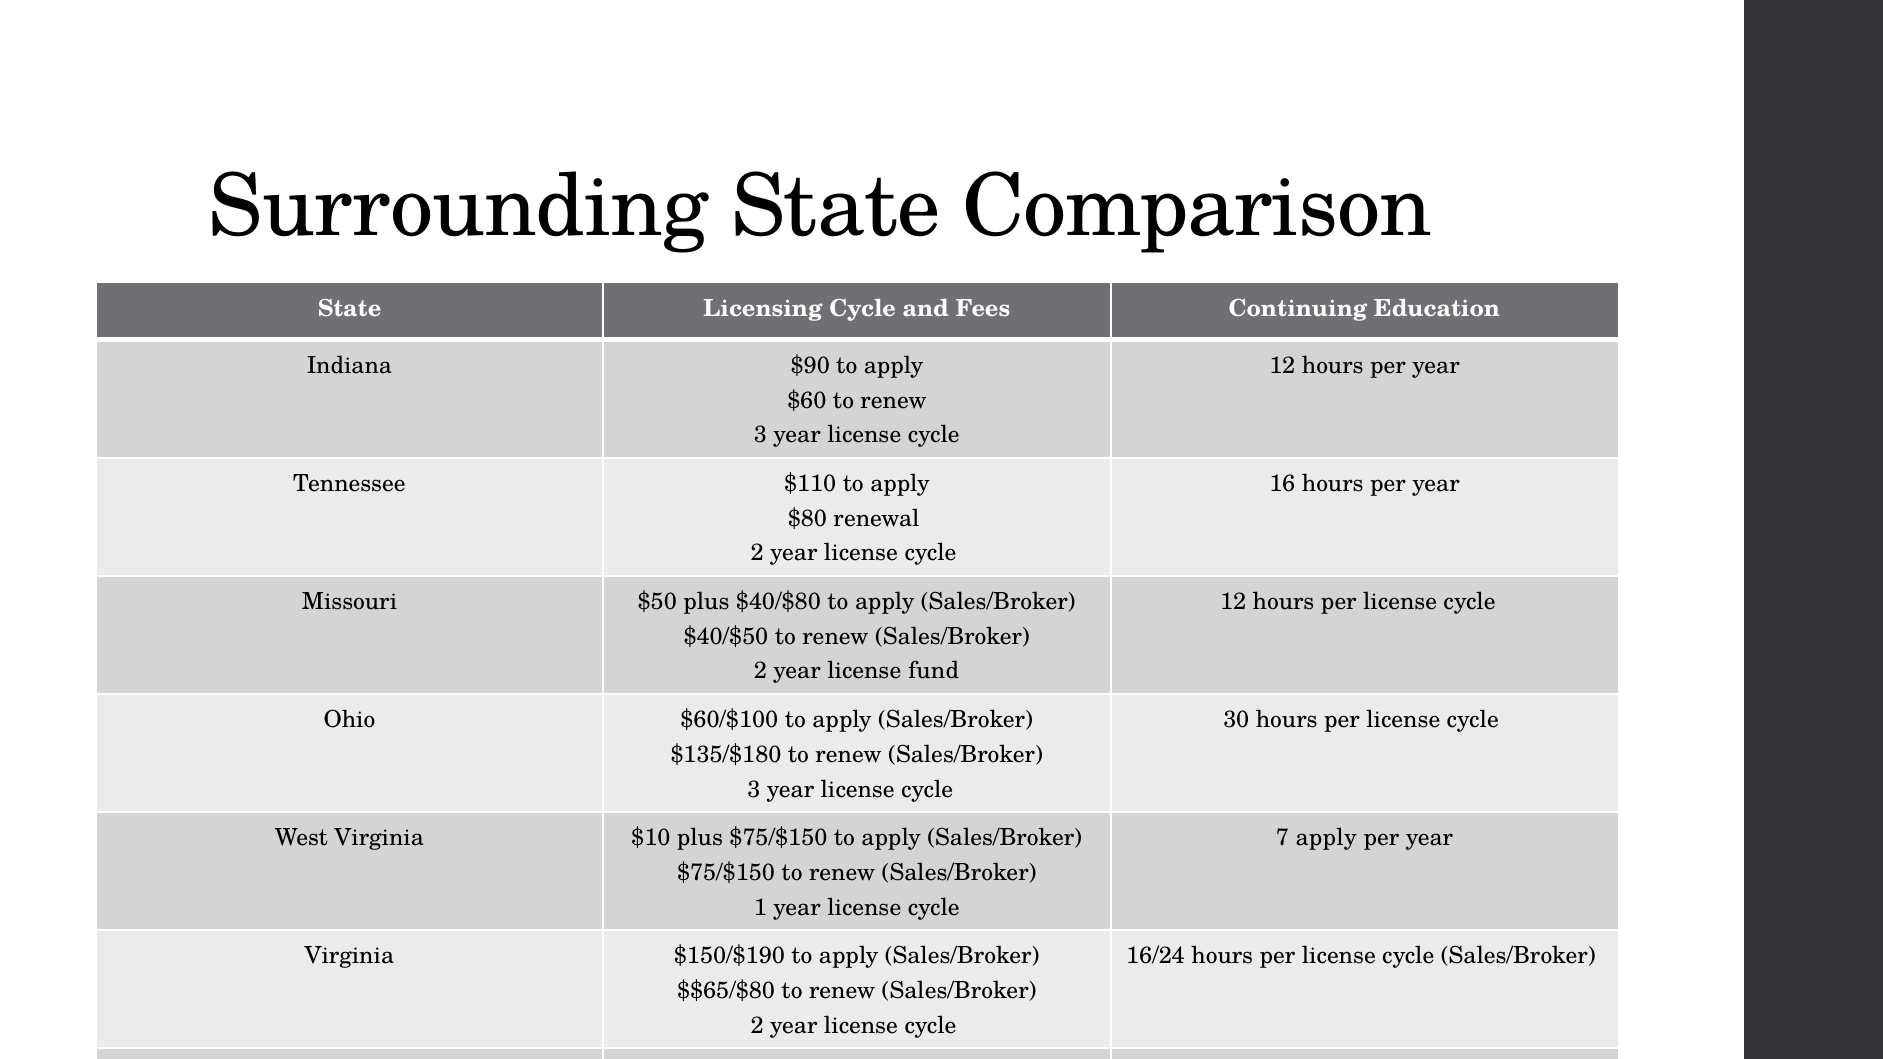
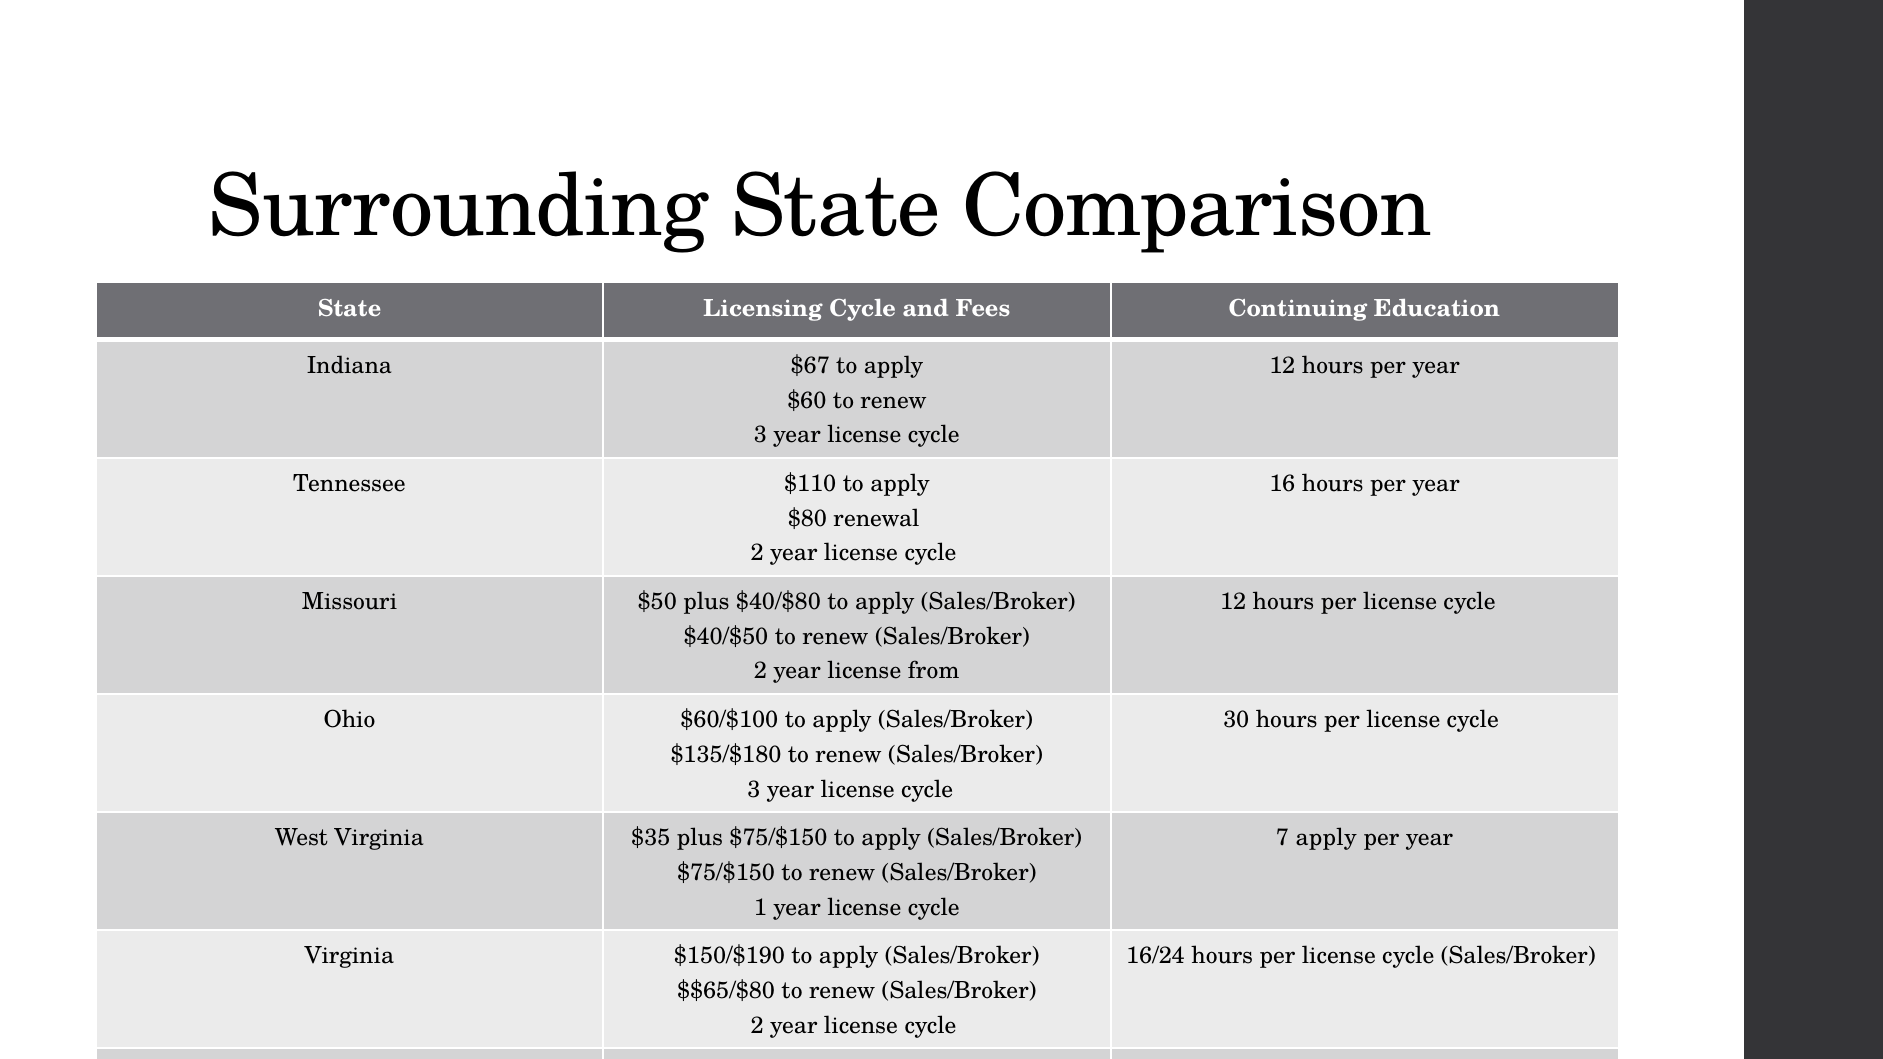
$90: $90 -> $67
fund: fund -> from
$10: $10 -> $35
